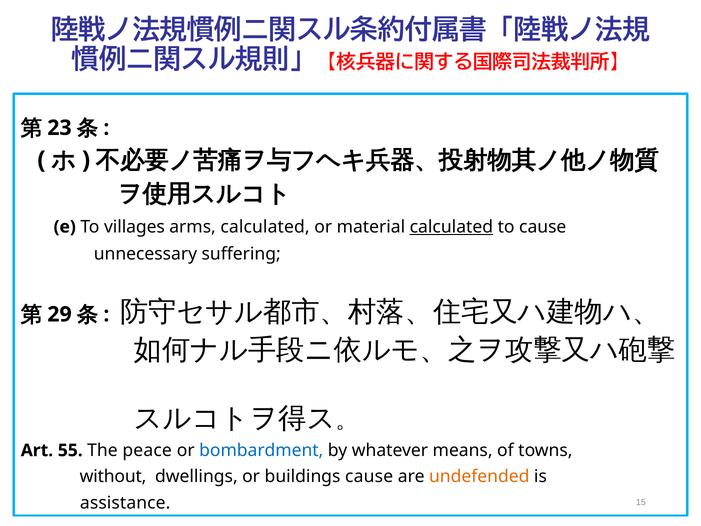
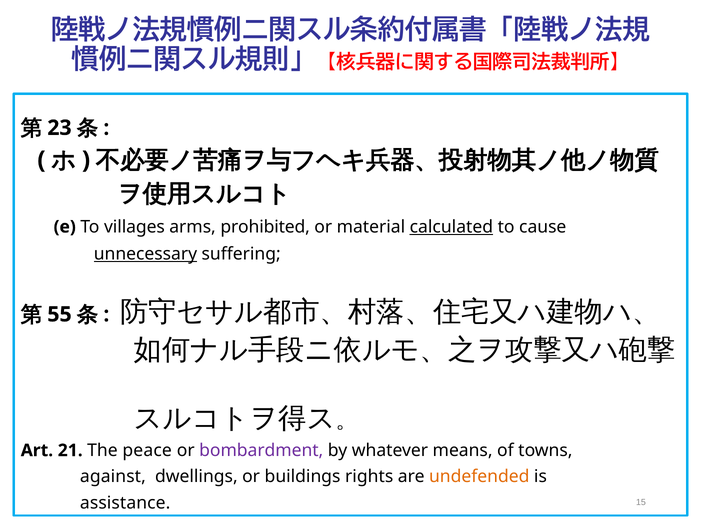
arms calculated: calculated -> prohibited
unnecessary underline: none -> present
29: 29 -> 55
55: 55 -> 21
bombardment colour: blue -> purple
without: without -> against
buildings cause: cause -> rights
